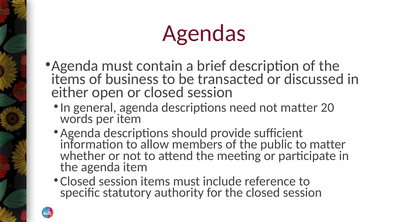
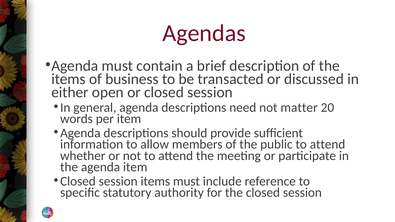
public to matter: matter -> attend
